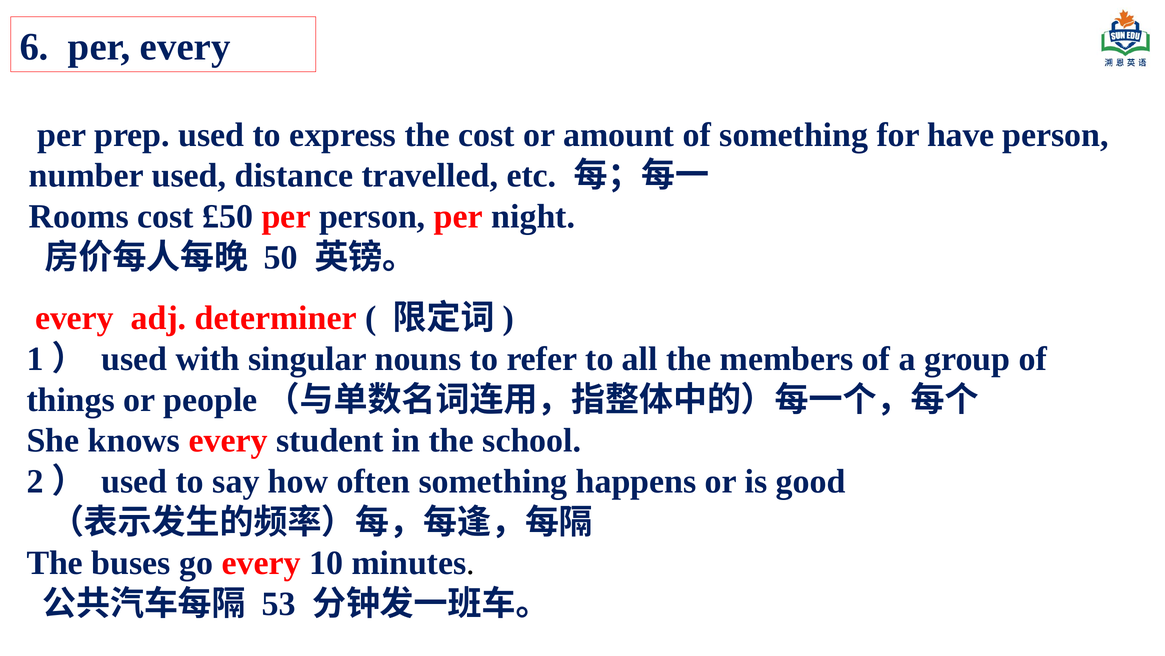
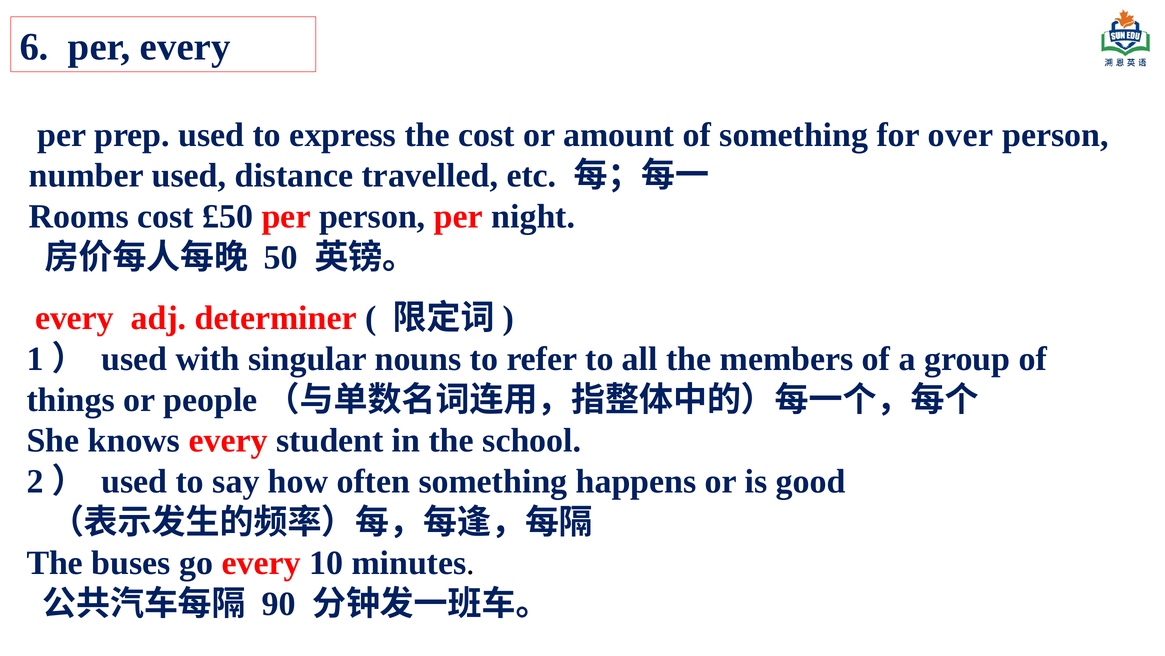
have: have -> over
53: 53 -> 90
